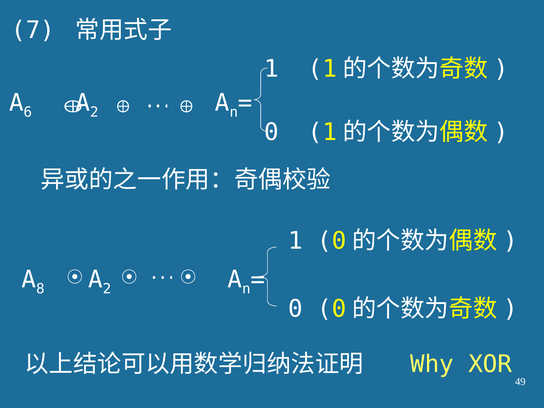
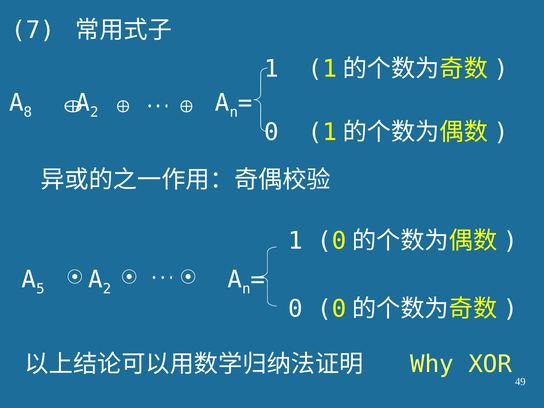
6: 6 -> 8
8: 8 -> 5
